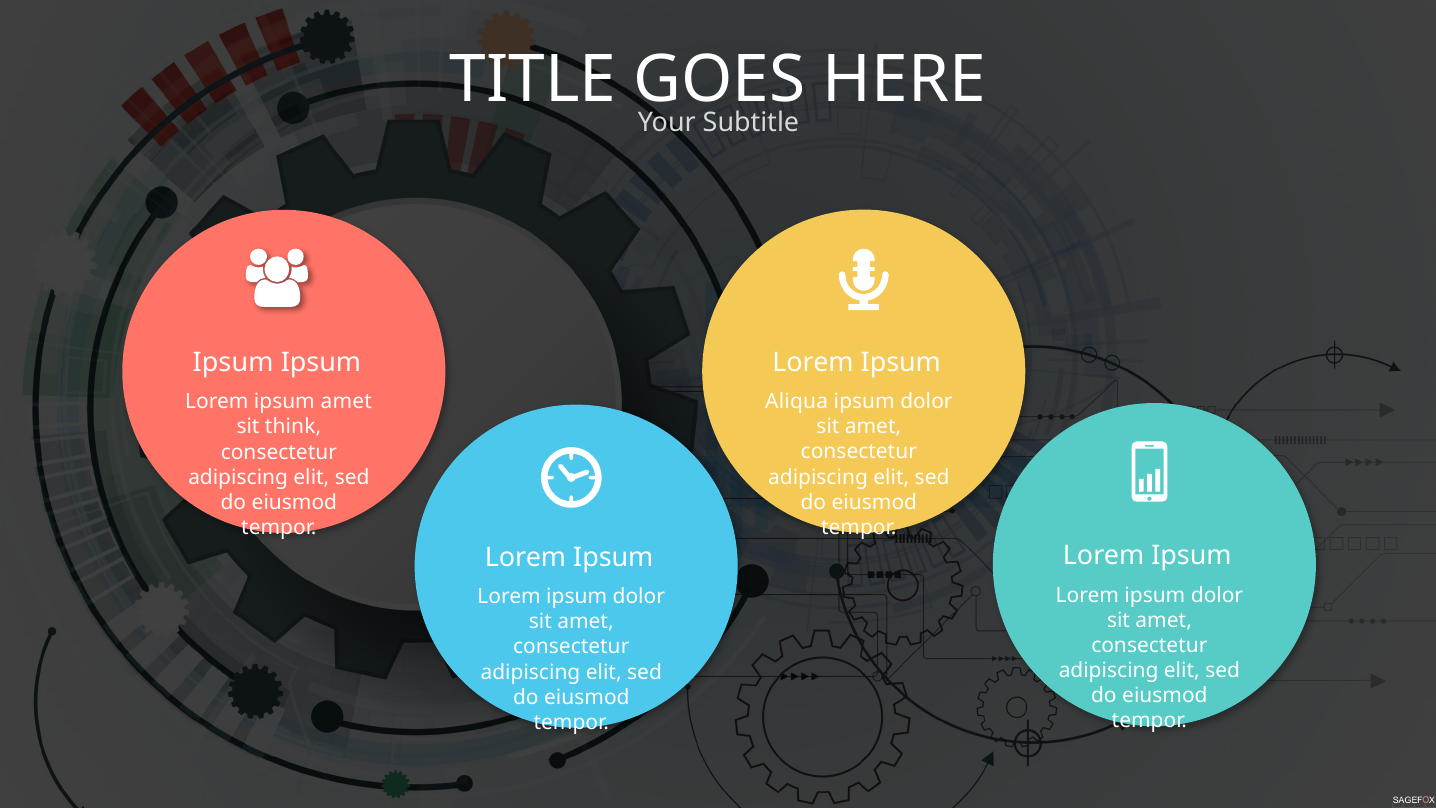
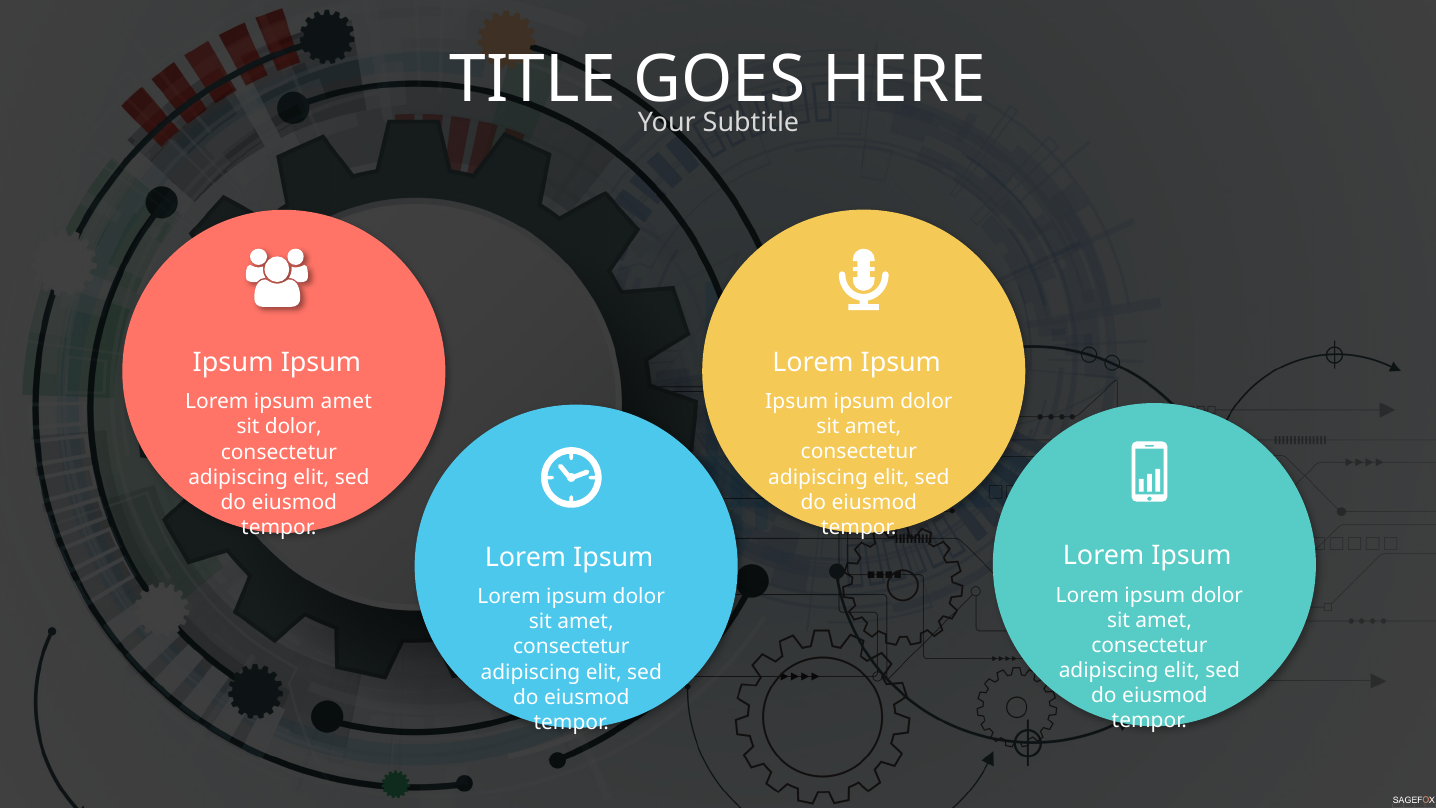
Aliqua at (797, 402): Aliqua -> Ipsum
sit think: think -> dolor
